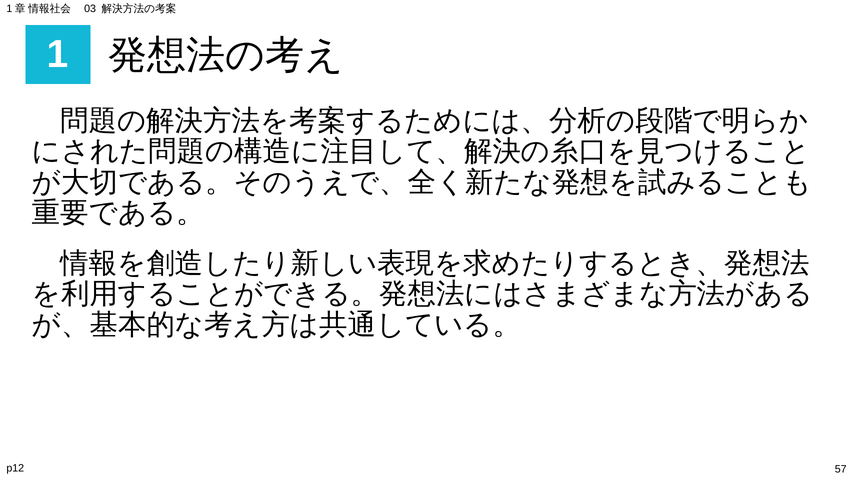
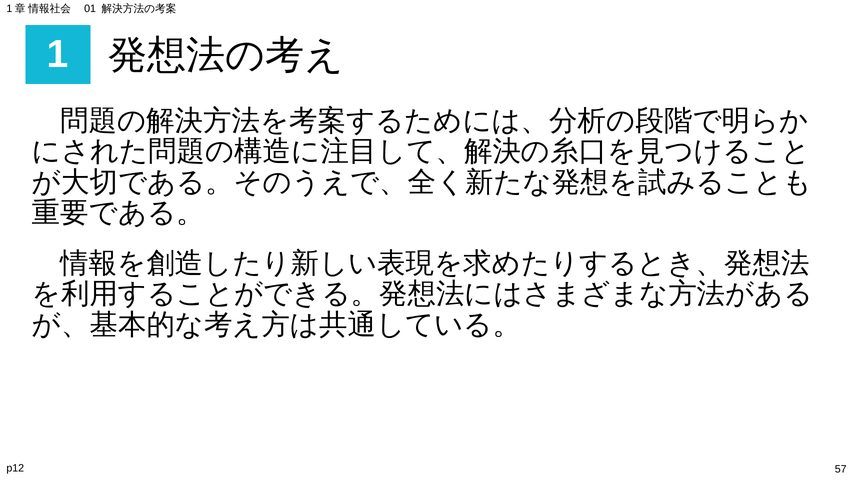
03: 03 -> 01
